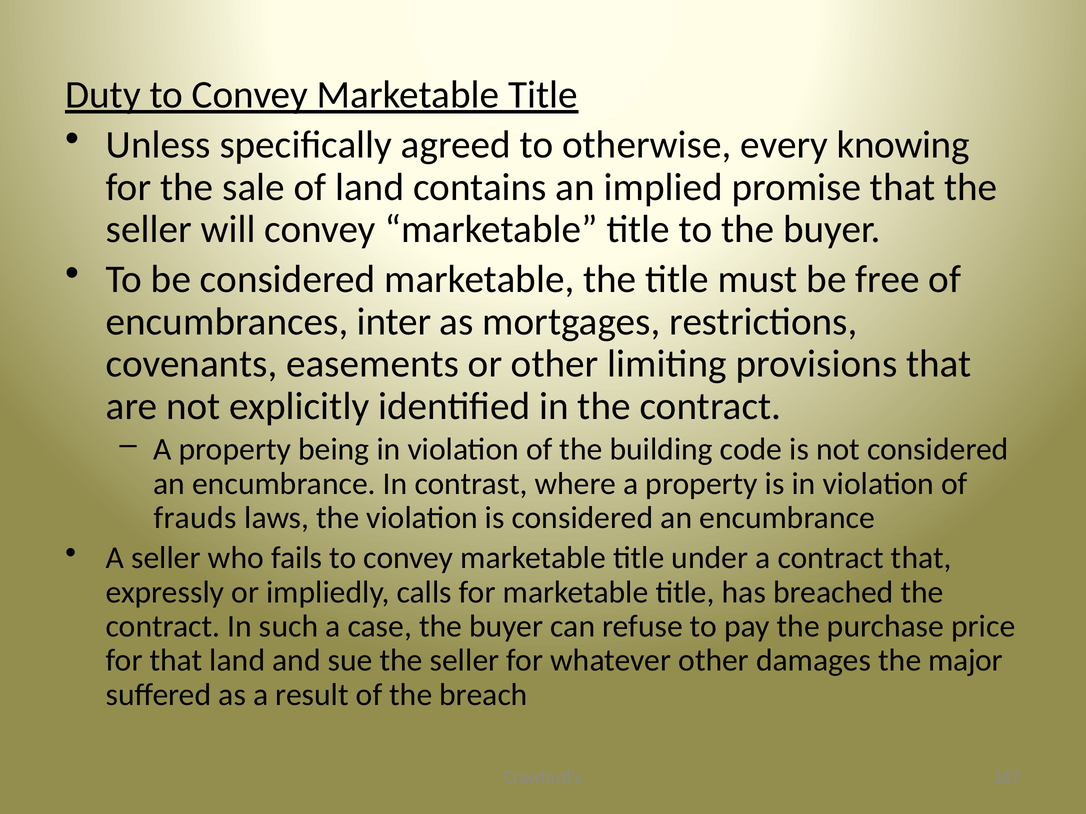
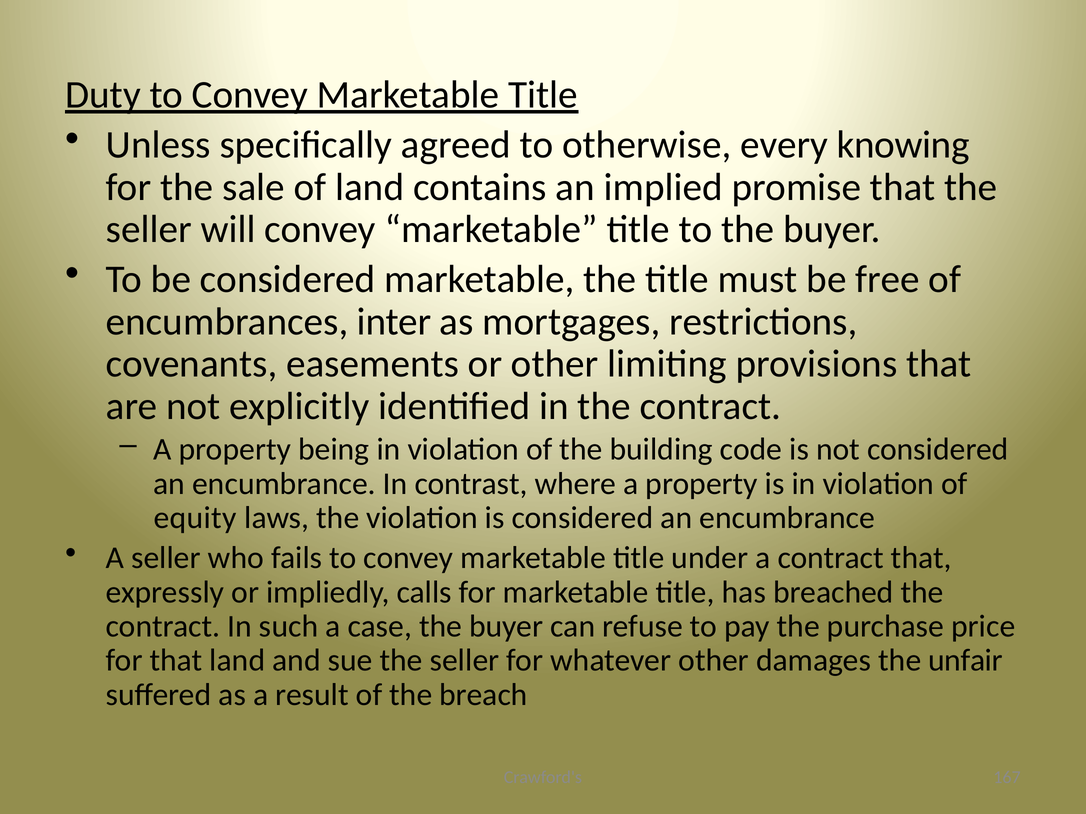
frauds: frauds -> equity
major: major -> unfair
